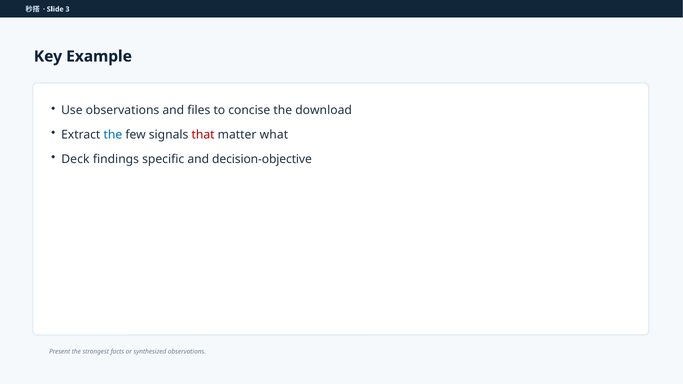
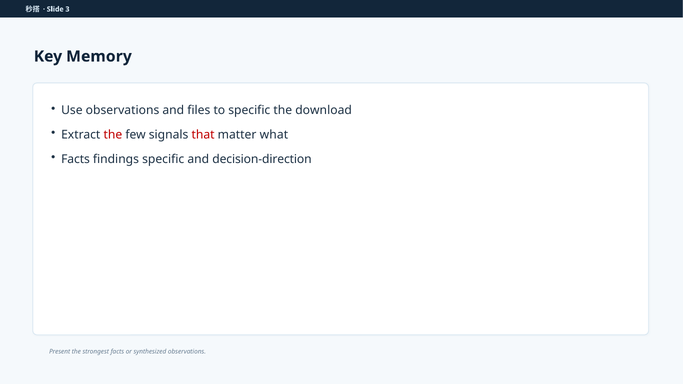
Example: Example -> Memory
to concise: concise -> specific
the at (113, 135) colour: blue -> red
Deck at (75, 160): Deck -> Facts
decision-objective: decision-objective -> decision-direction
